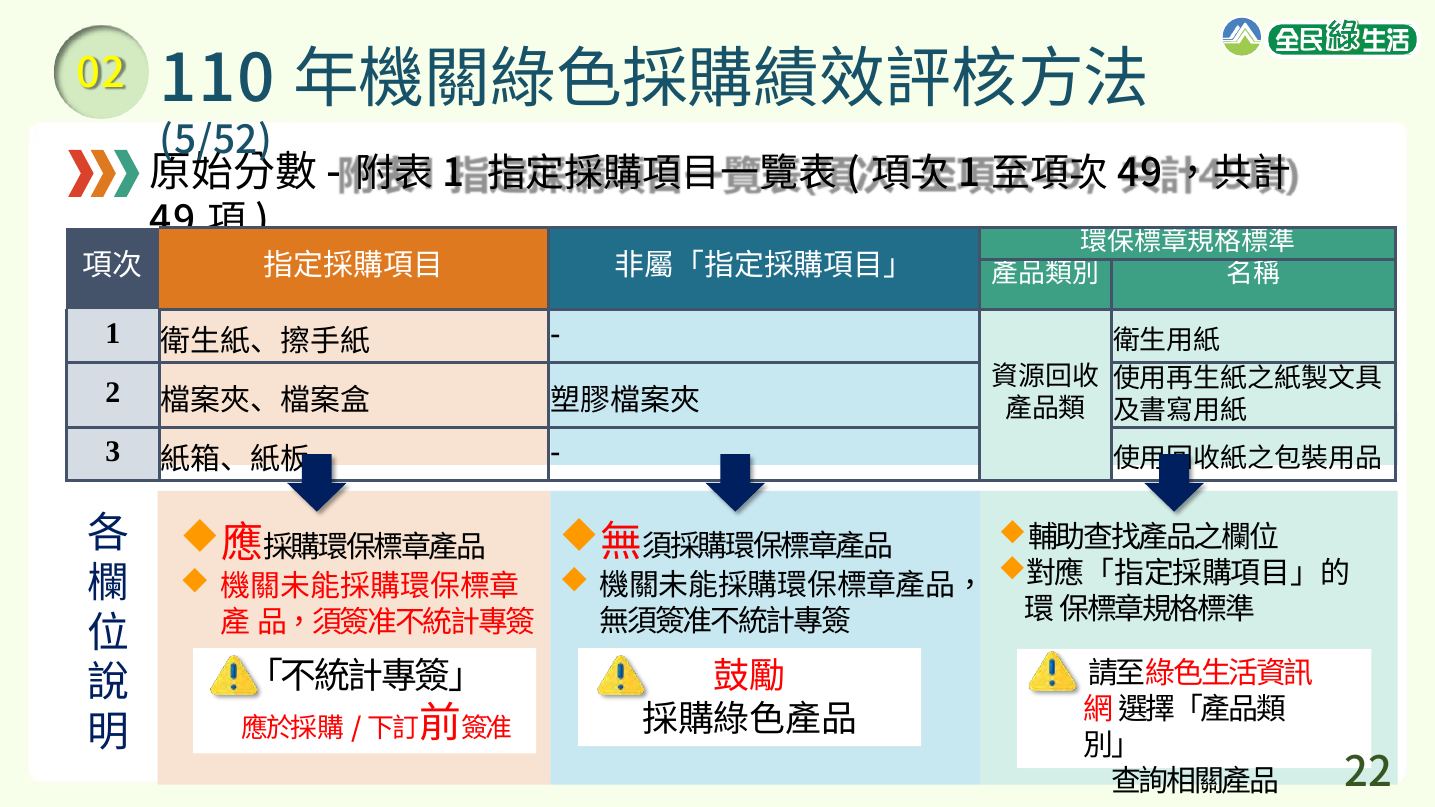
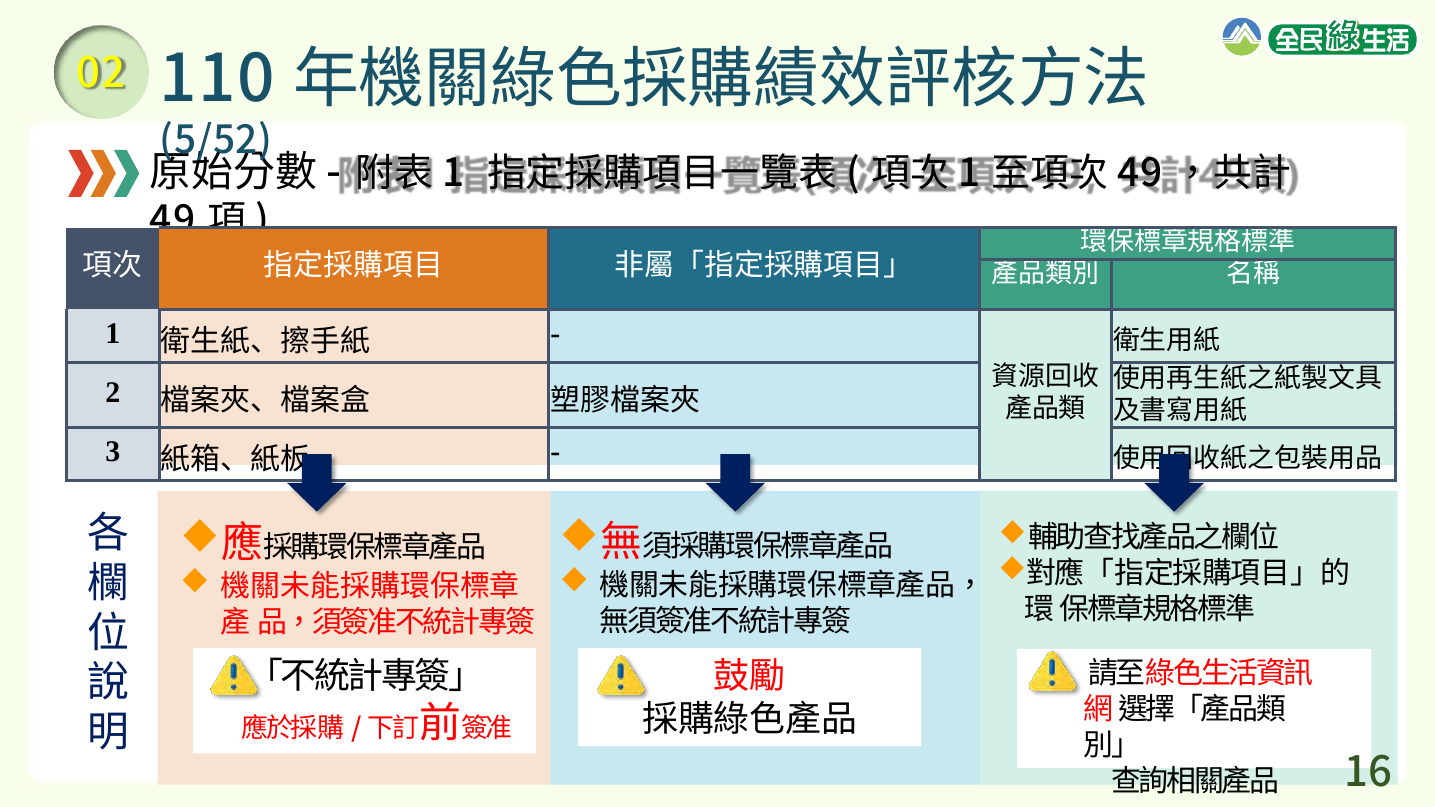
22: 22 -> 16
